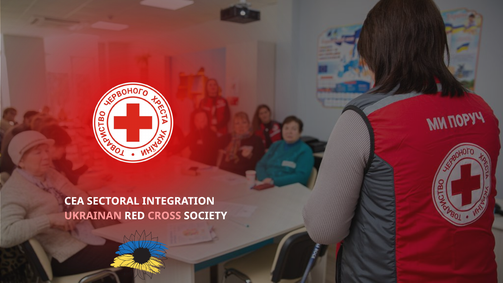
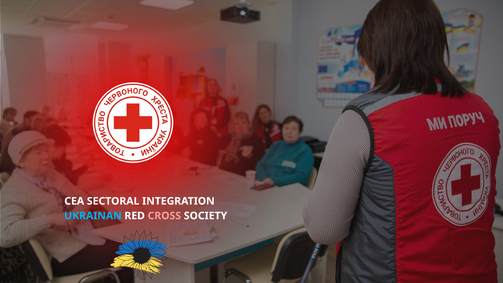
UKRAINAN colour: pink -> light blue
